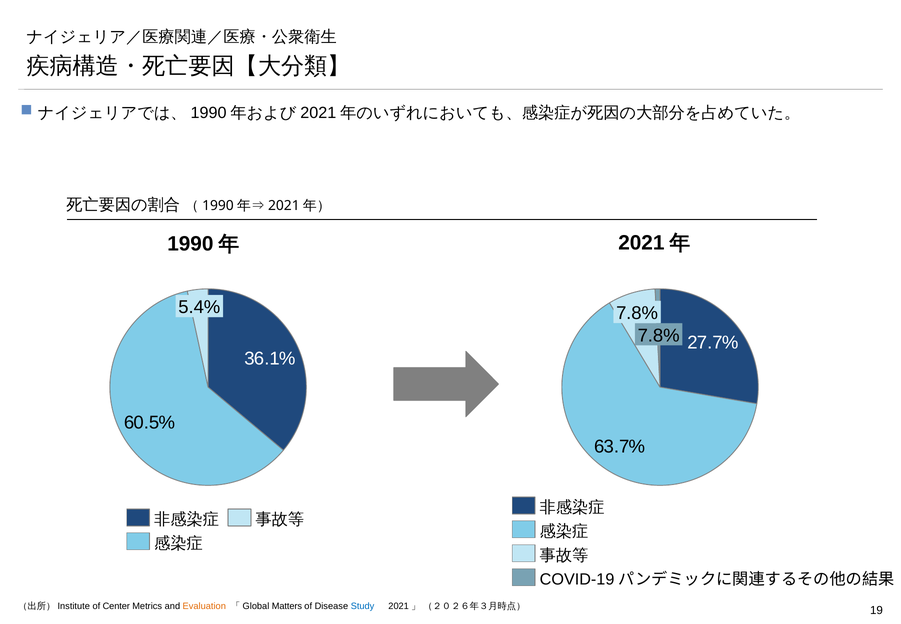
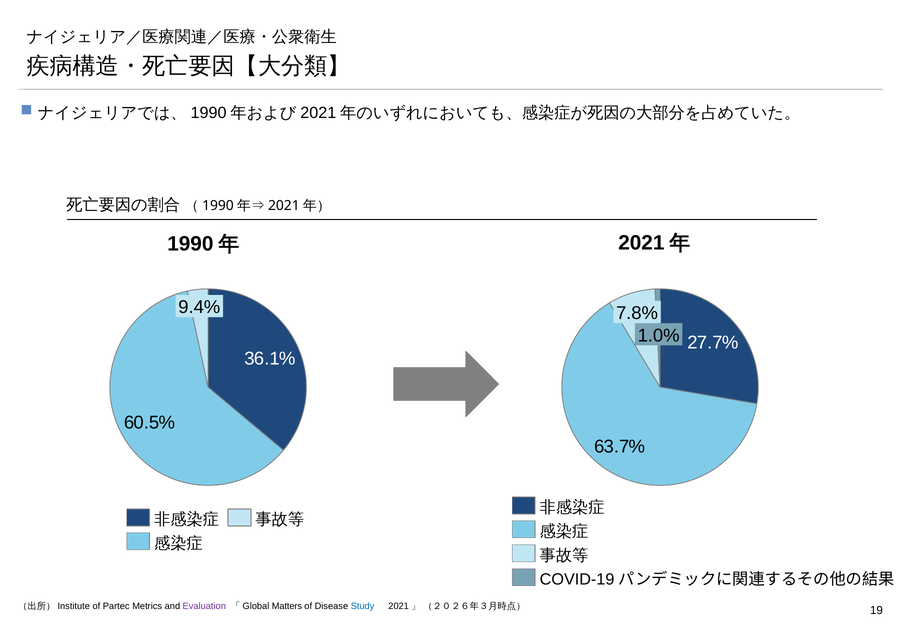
5.4%: 5.4% -> 9.4%
7.8% at (659, 335): 7.8% -> 1.0%
Center: Center -> Partec
Evaluation colour: orange -> purple
